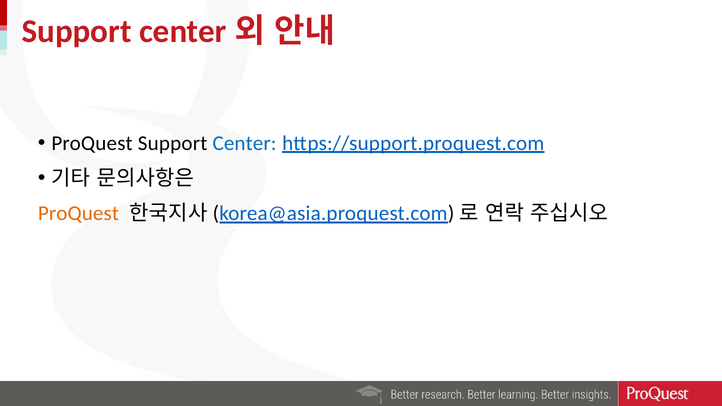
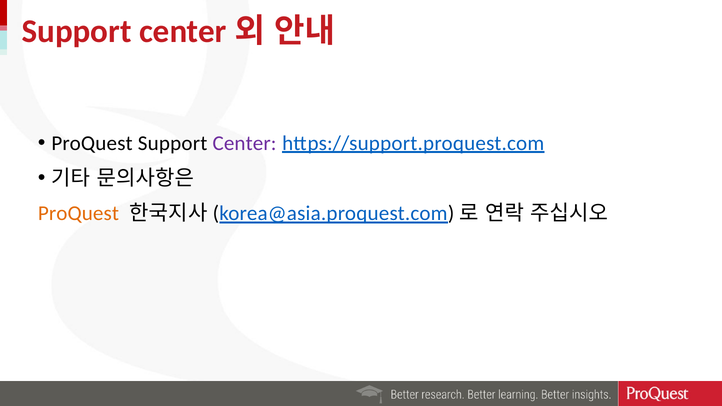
Center colour: blue -> purple
